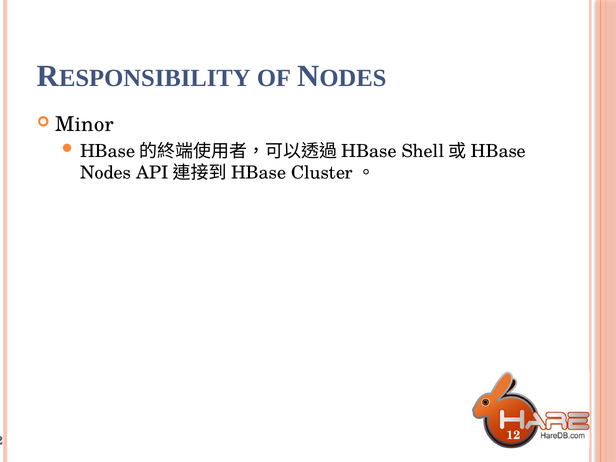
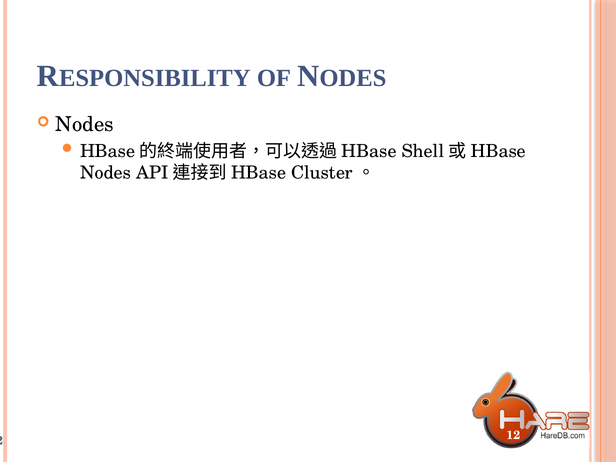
Minor at (85, 125): Minor -> Nodes
